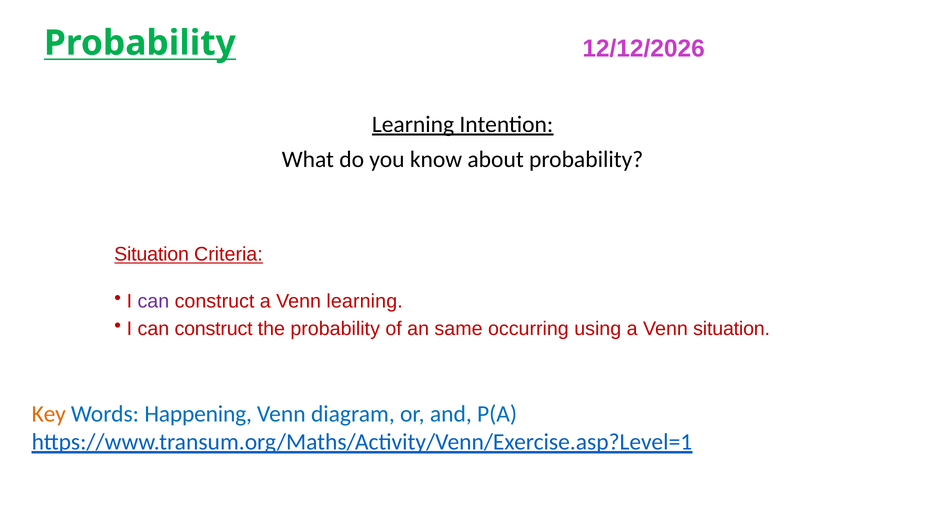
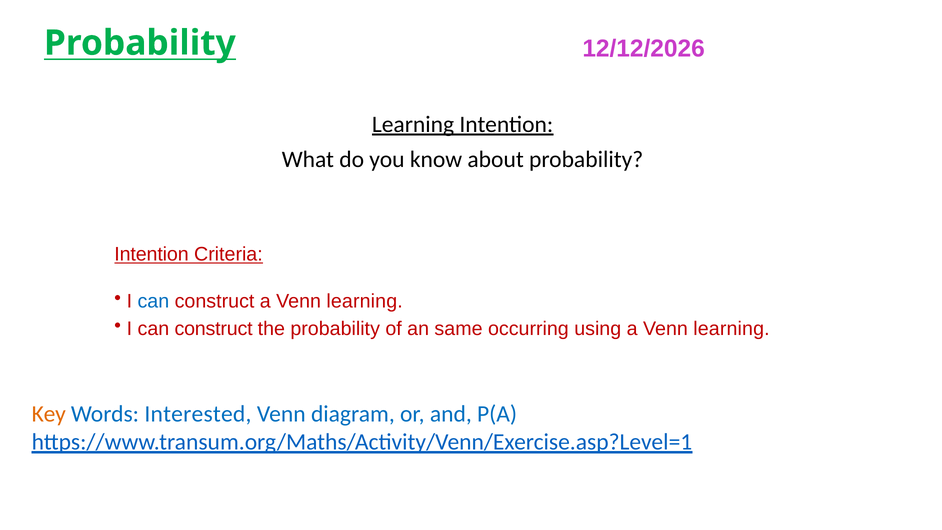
Situation at (152, 254): Situation -> Intention
can at (153, 301) colour: purple -> blue
using a Venn situation: situation -> learning
Happening: Happening -> Interested
